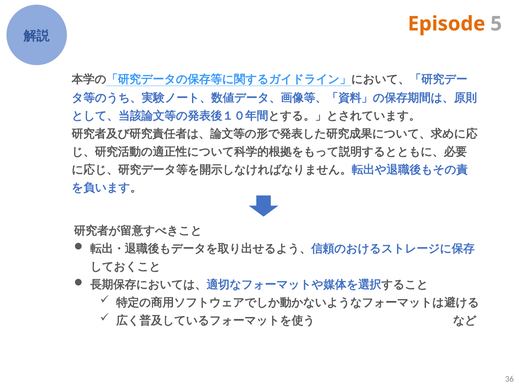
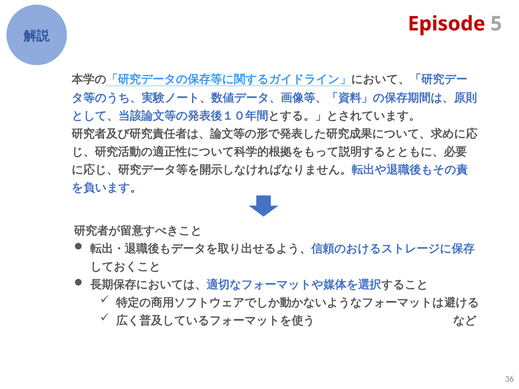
Episode colour: orange -> red
